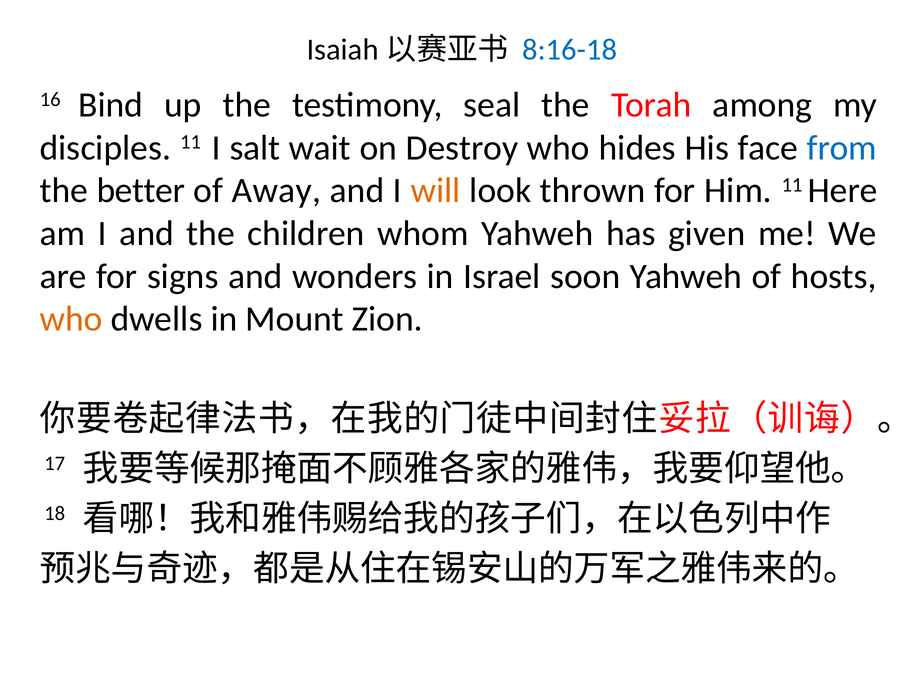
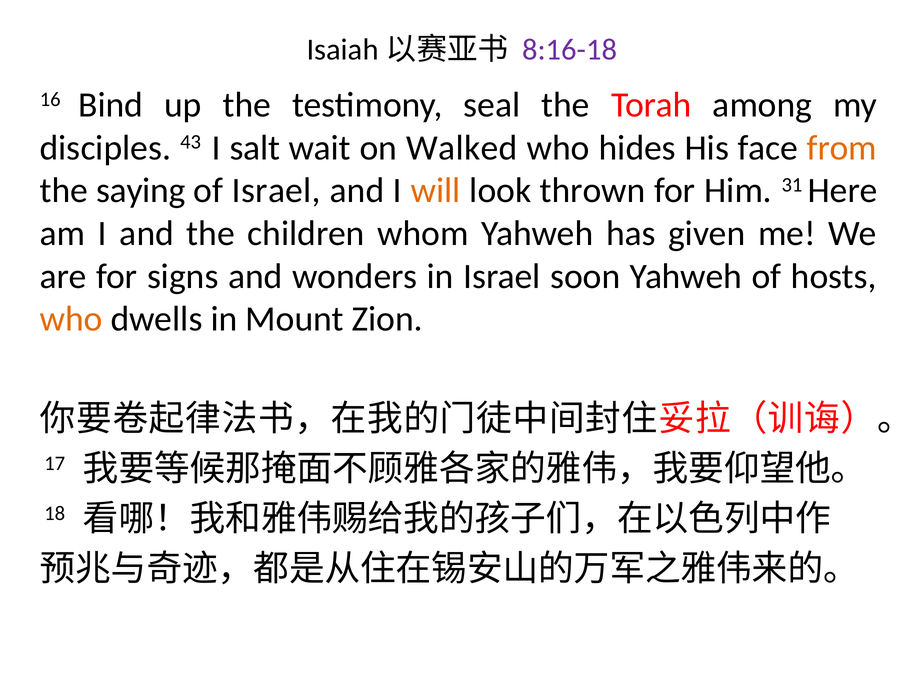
8:16-18 colour: blue -> purple
disciples 11: 11 -> 43
Destroy: Destroy -> Walked
from colour: blue -> orange
better: better -> saying
of Away: Away -> Israel
Him 11: 11 -> 31
